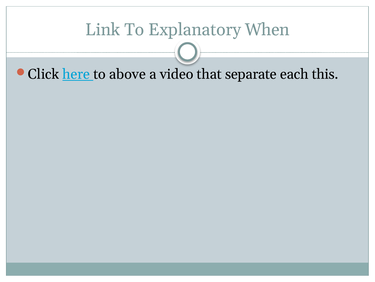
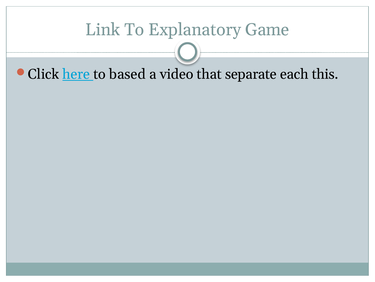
When: When -> Game
above: above -> based
